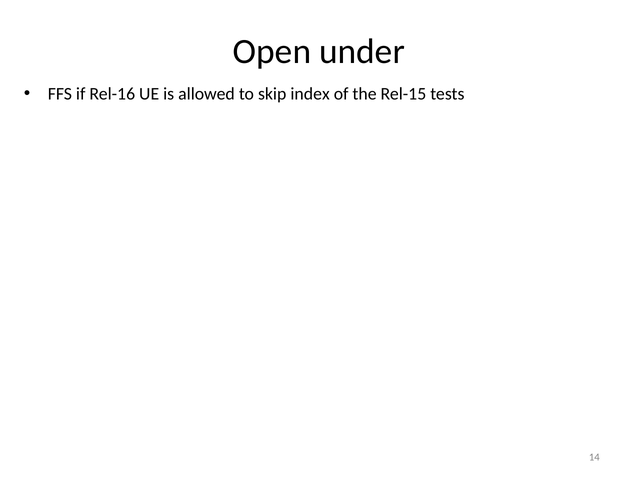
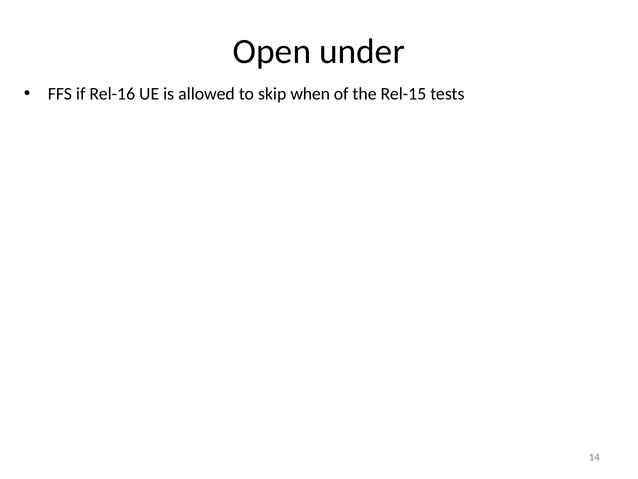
index: index -> when
